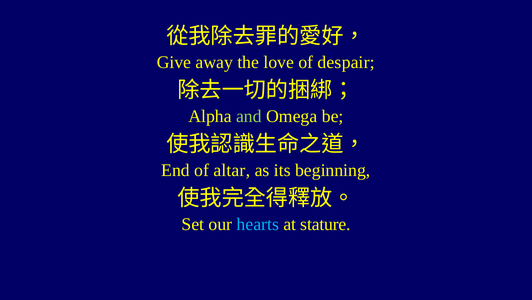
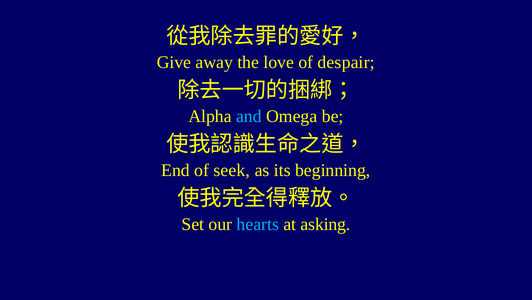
and colour: light green -> light blue
altar: altar -> seek
stature: stature -> asking
